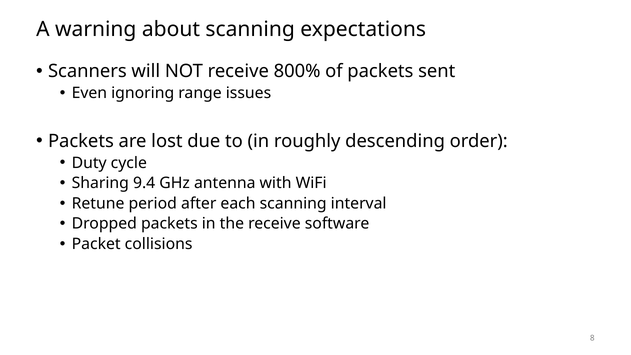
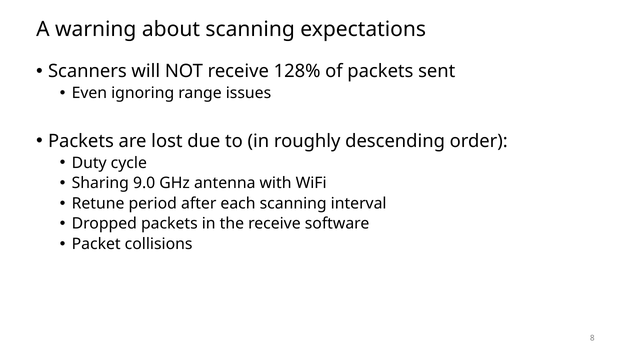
800%: 800% -> 128%
9.4: 9.4 -> 9.0
